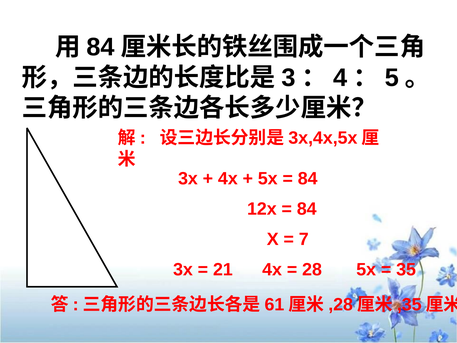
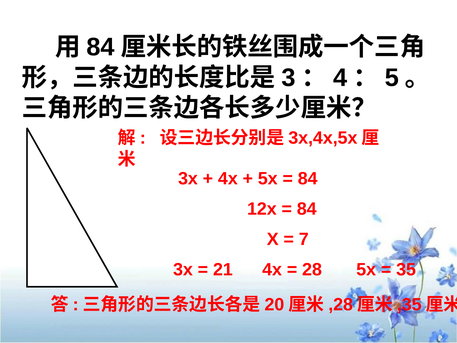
61: 61 -> 20
